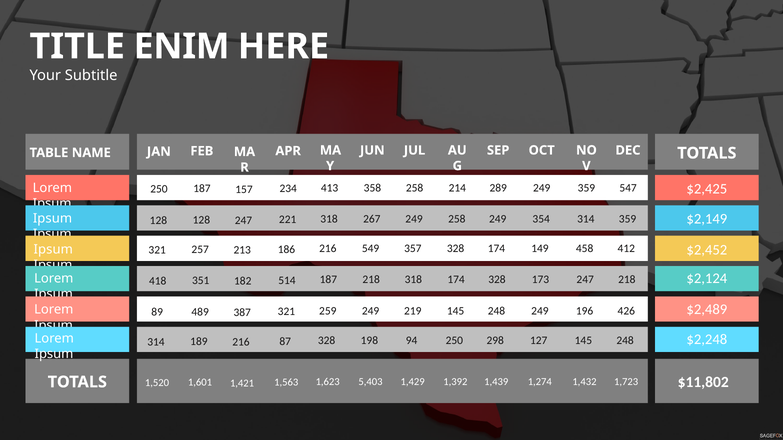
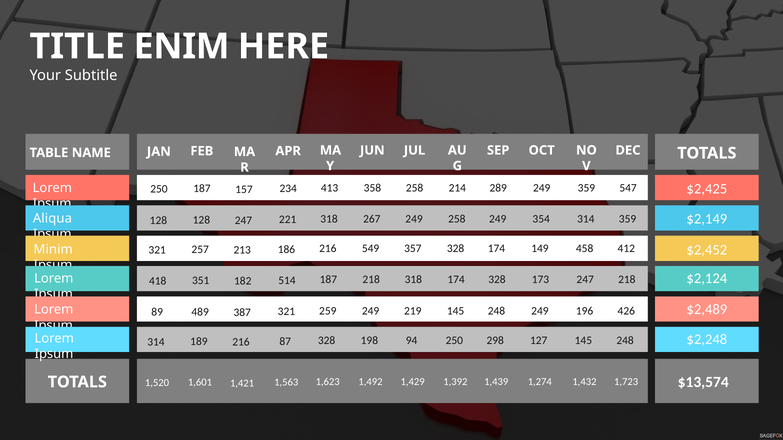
Ipsum at (52, 219): Ipsum -> Aliqua
Ipsum at (53, 250): Ipsum -> Minim
$11,802: $11,802 -> $13,574
5,403: 5,403 -> 1,492
